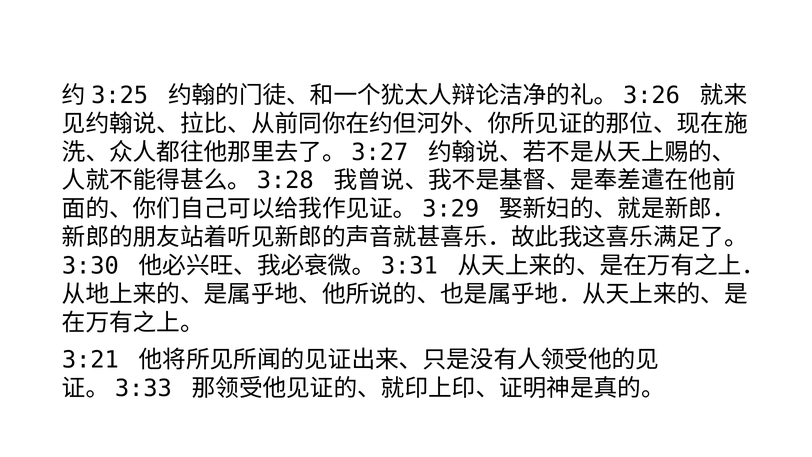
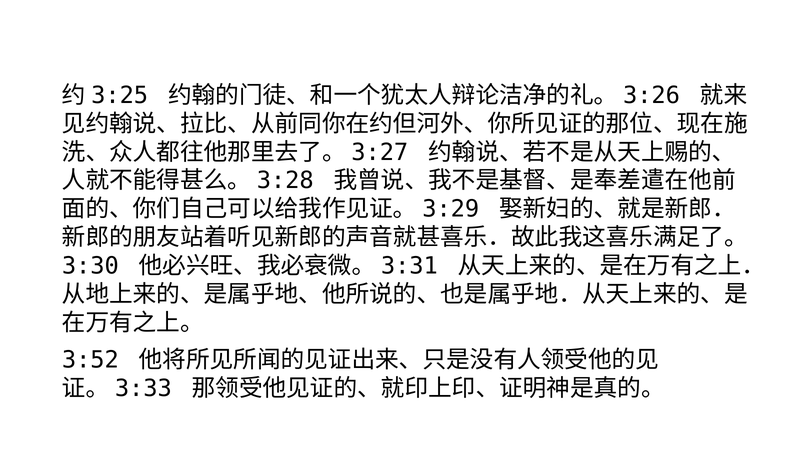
3:21: 3:21 -> 3:52
